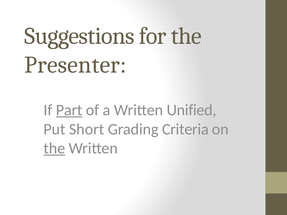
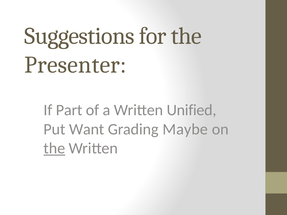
Part underline: present -> none
Short: Short -> Want
Criteria: Criteria -> Maybe
